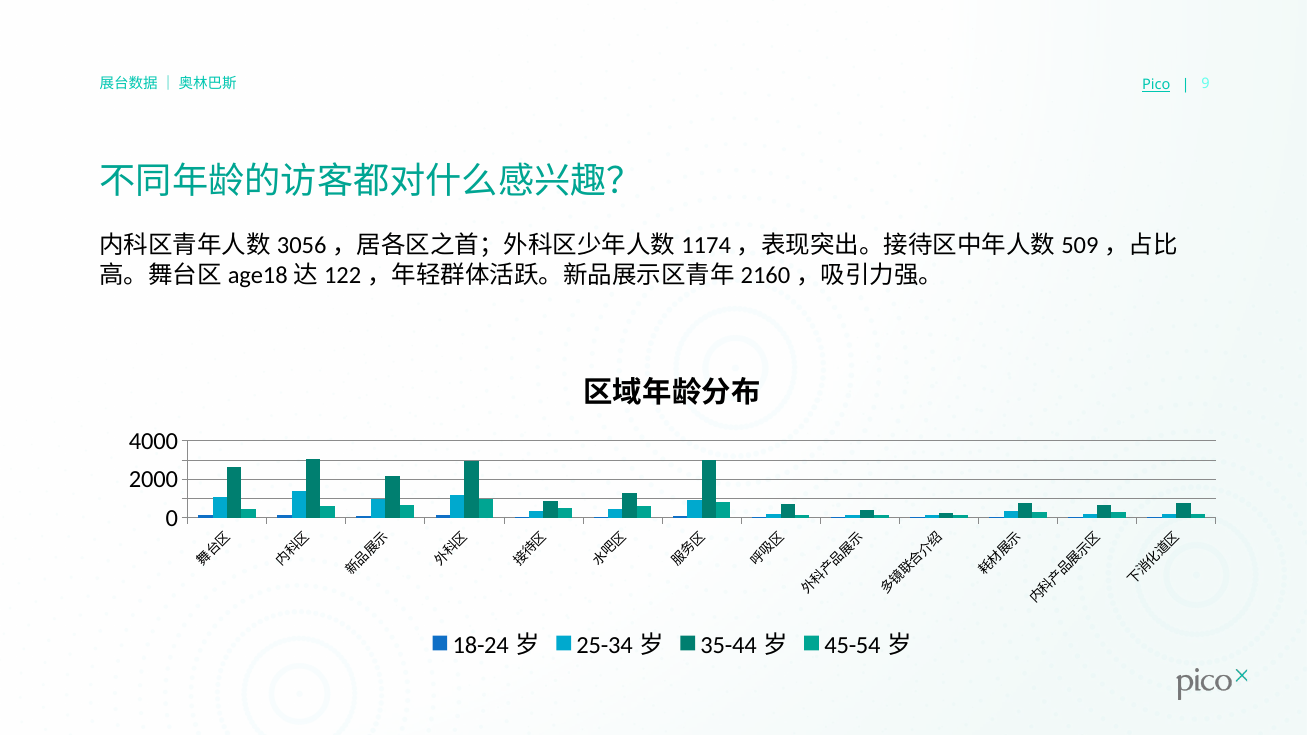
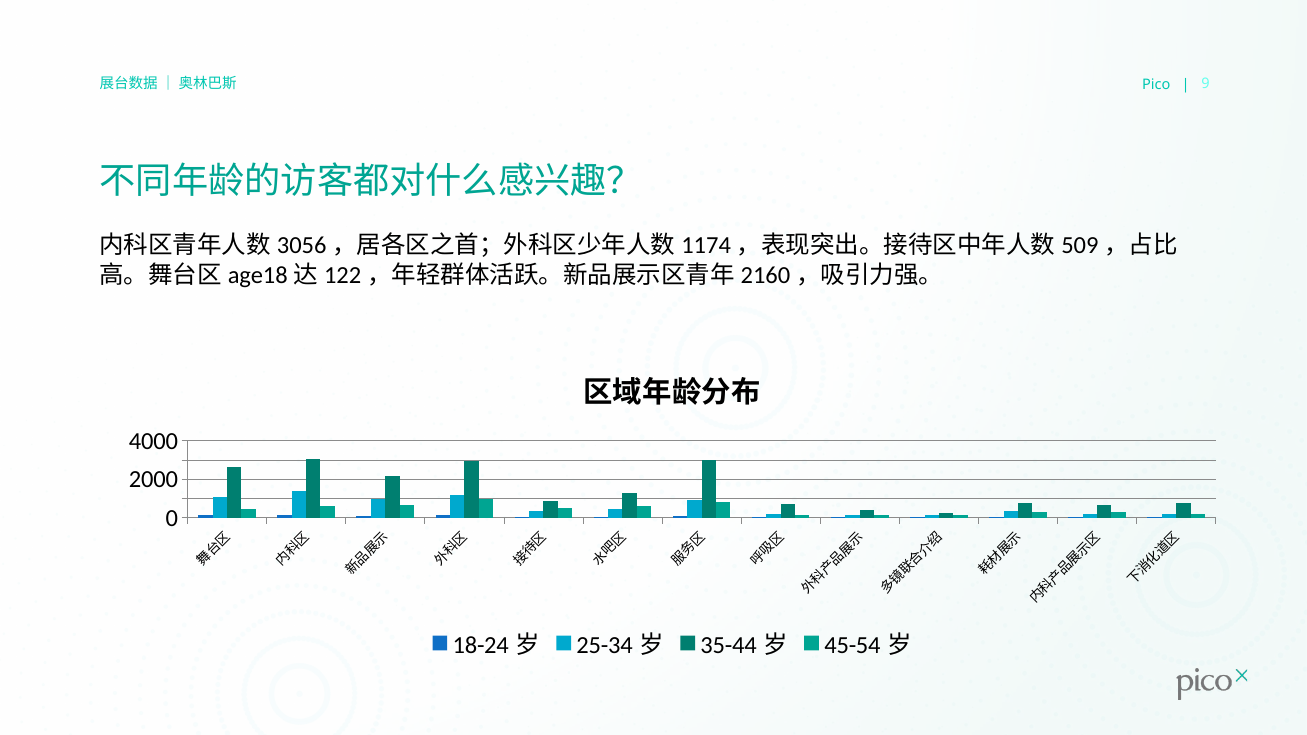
Pico underline: present -> none
